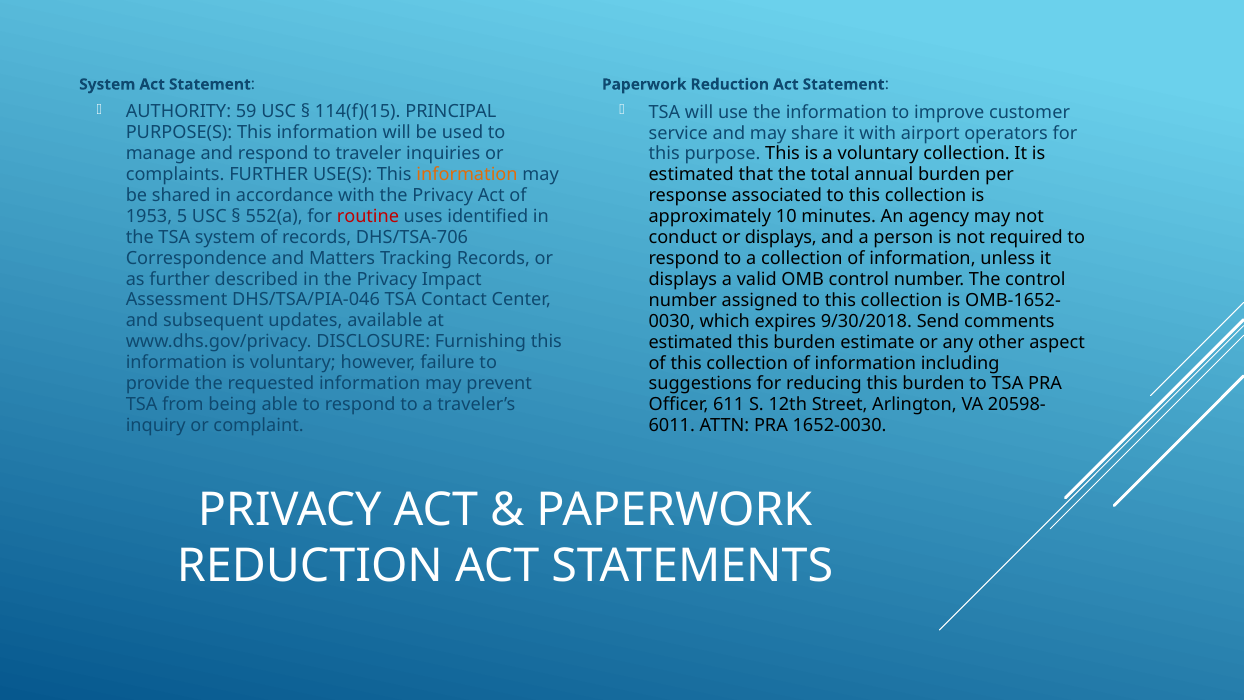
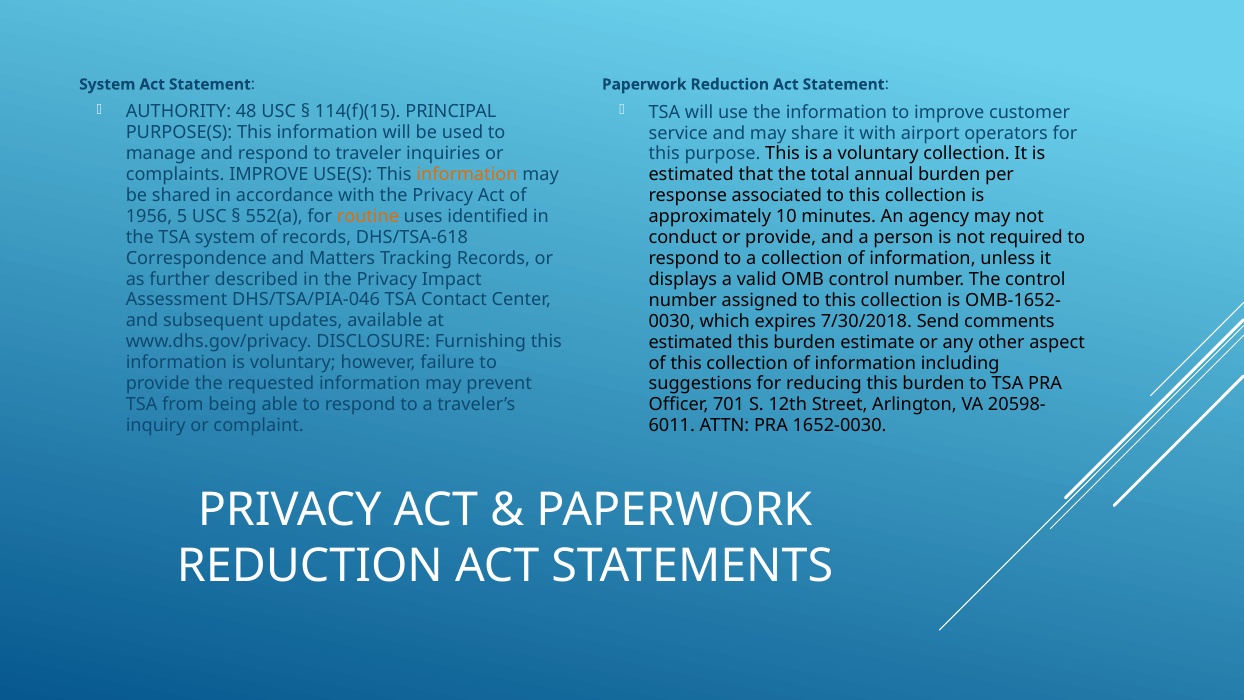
59: 59 -> 48
complaints FURTHER: FURTHER -> IMPROVE
1953: 1953 -> 1956
routine colour: red -> orange
DHS/TSA-706: DHS/TSA-706 -> DHS/TSA-618
or displays: displays -> provide
9/30/2018: 9/30/2018 -> 7/30/2018
611: 611 -> 701
